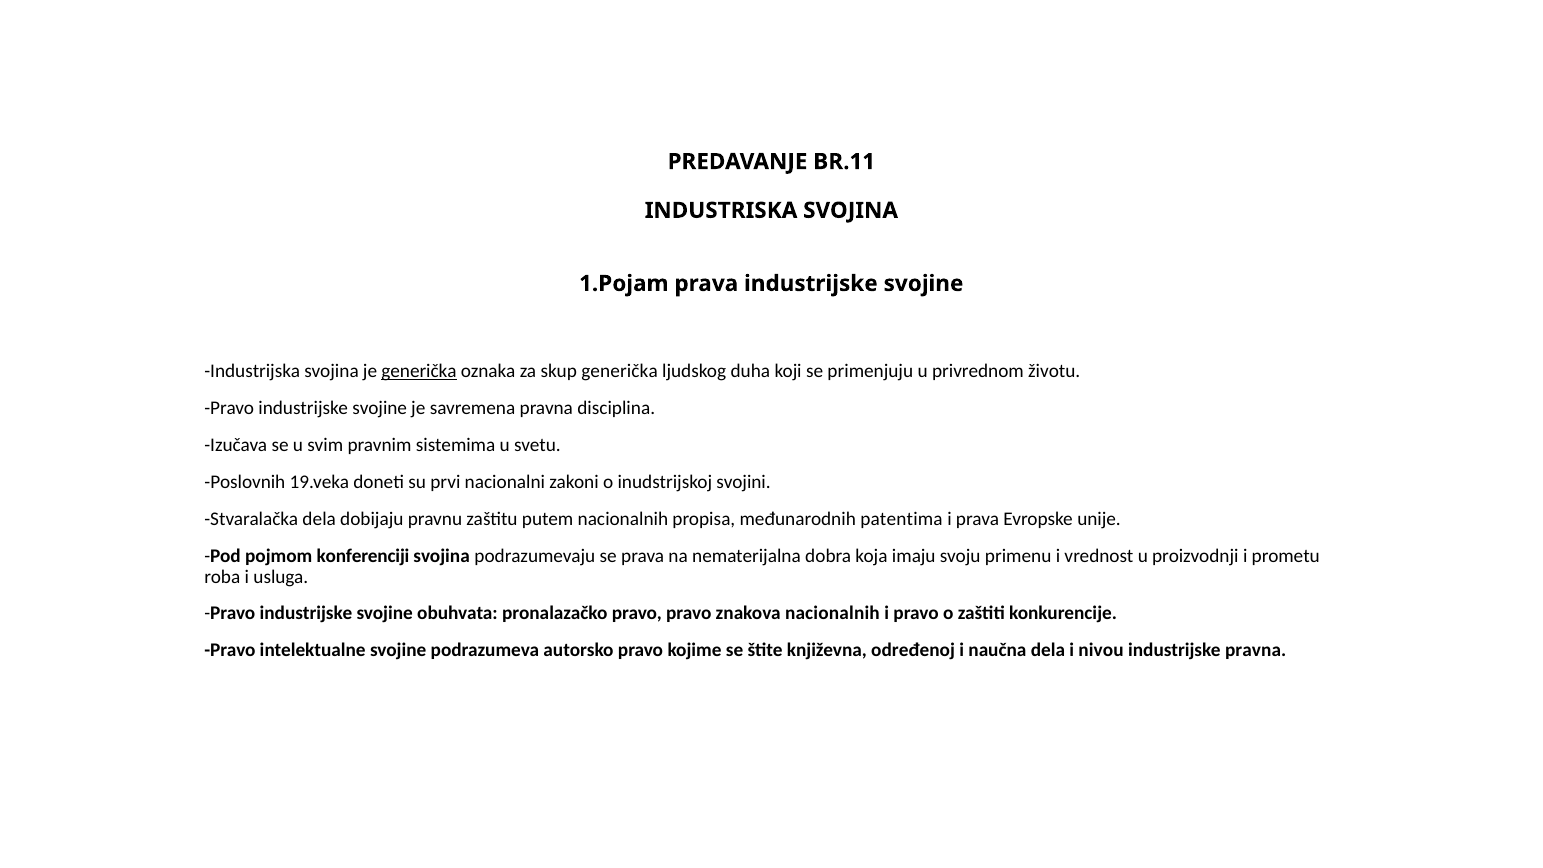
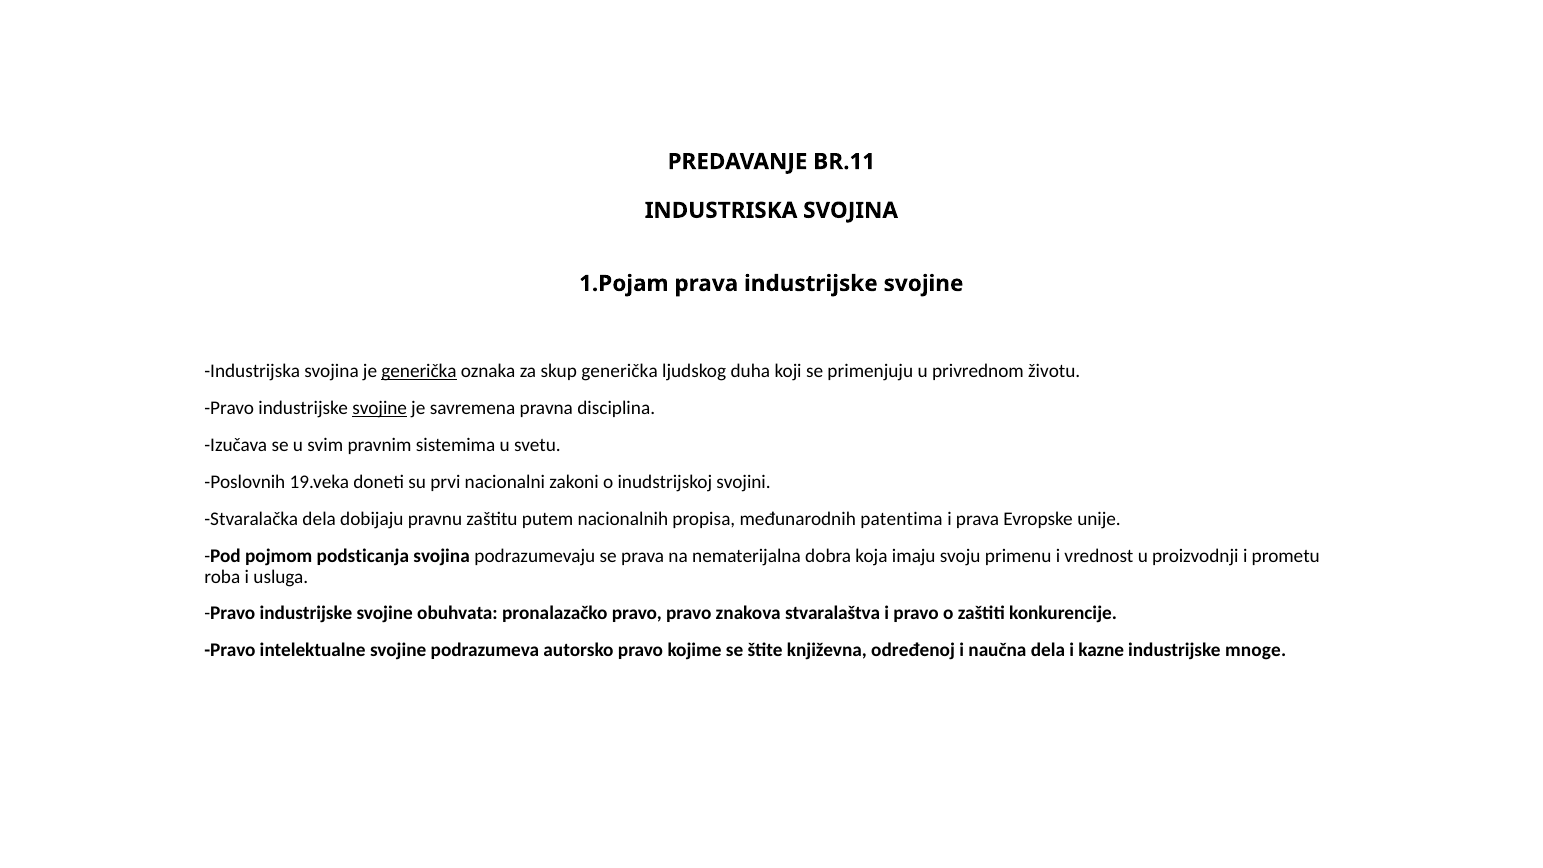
svojine at (380, 408) underline: none -> present
konferenciji: konferenciji -> podsticanja
znakova nacionalnih: nacionalnih -> stvaralaštva
nivou: nivou -> kazne
industrijske pravna: pravna -> mnoge
